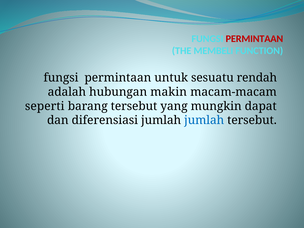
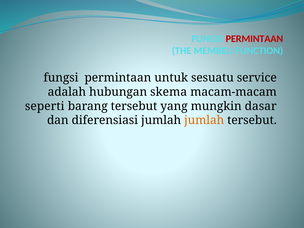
rendah: rendah -> service
makin: makin -> skema
dapat: dapat -> dasar
jumlah at (204, 120) colour: blue -> orange
